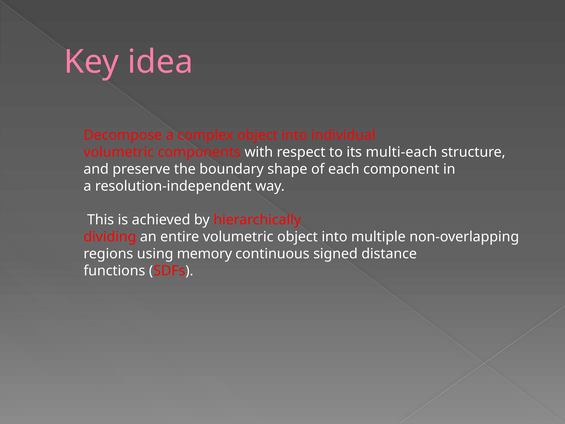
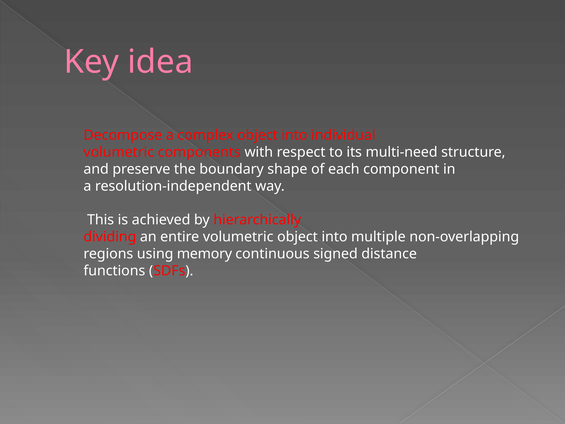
multi-each: multi-each -> multi-need
